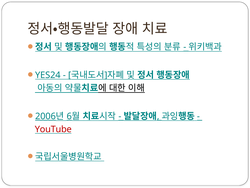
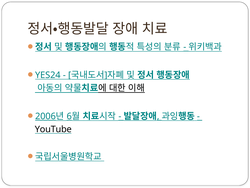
YouTube colour: red -> black
